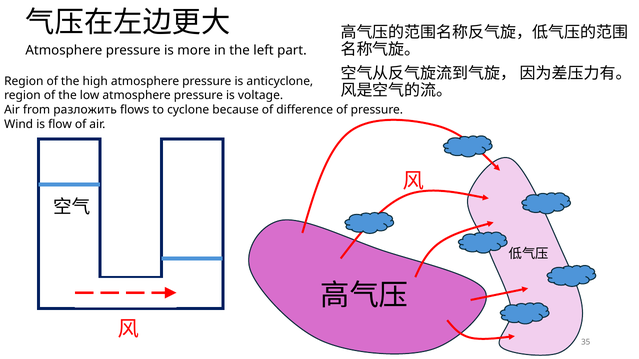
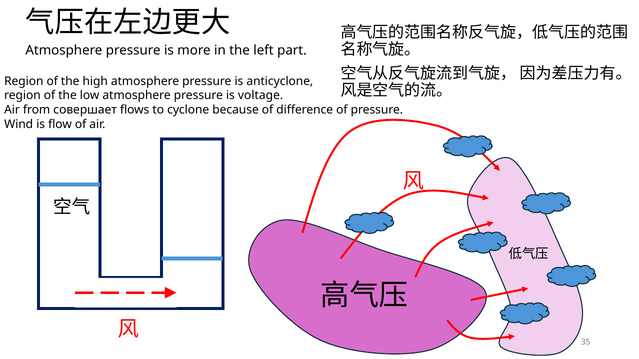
разложить: разложить -> совершает
